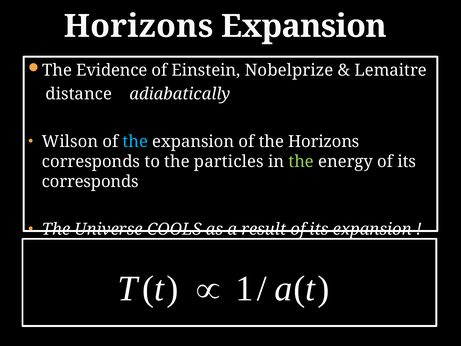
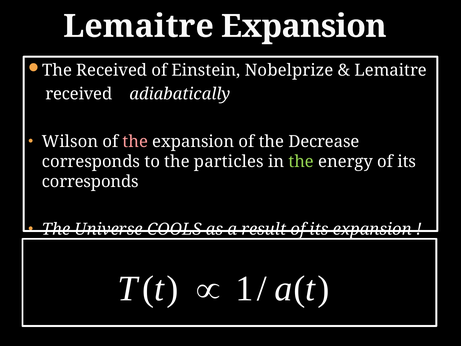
Horizons at (138, 26): Horizons -> Lemaitre
The Evidence: Evidence -> Received
distance at (79, 94): distance -> received
the at (135, 142) colour: light blue -> pink
the Horizons: Horizons -> Decrease
